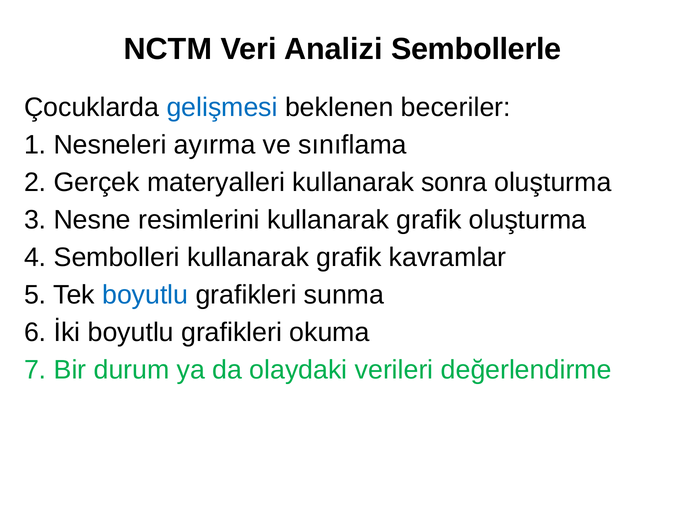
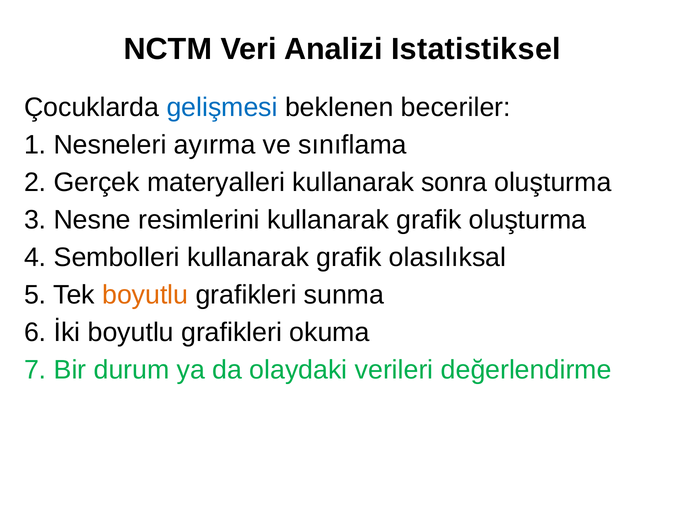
Sembollerle: Sembollerle -> Istatistiksel
kavramlar: kavramlar -> olasılıksal
boyutlu at (145, 295) colour: blue -> orange
